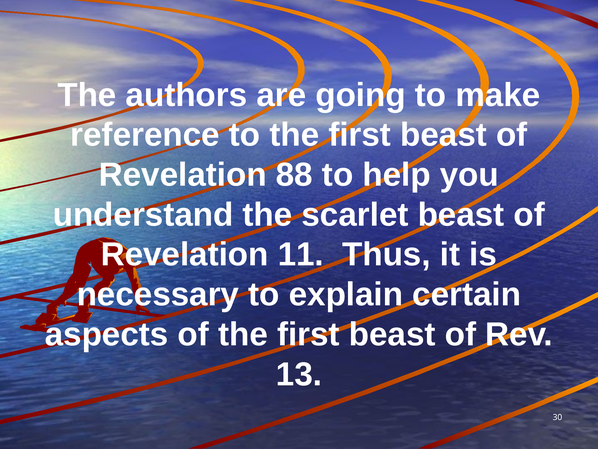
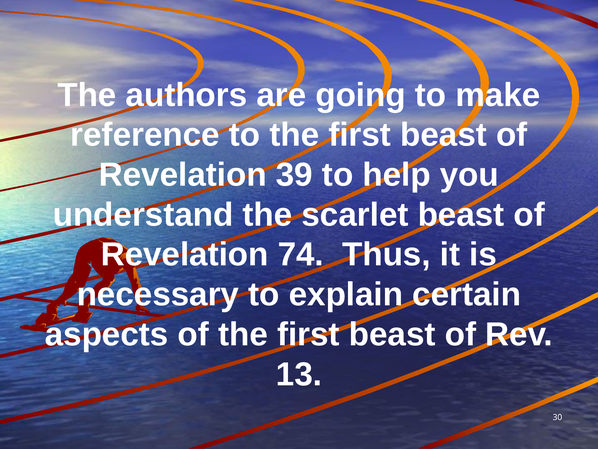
88: 88 -> 39
11: 11 -> 74
